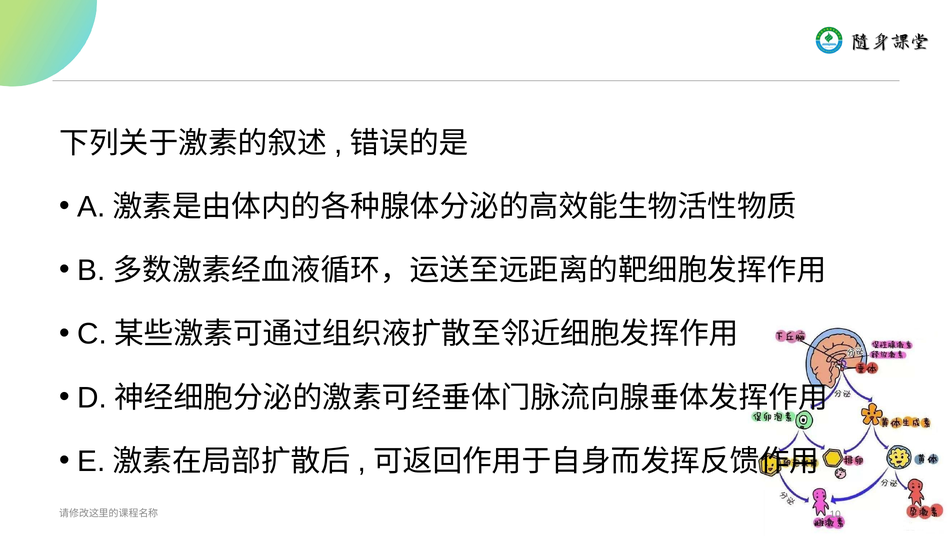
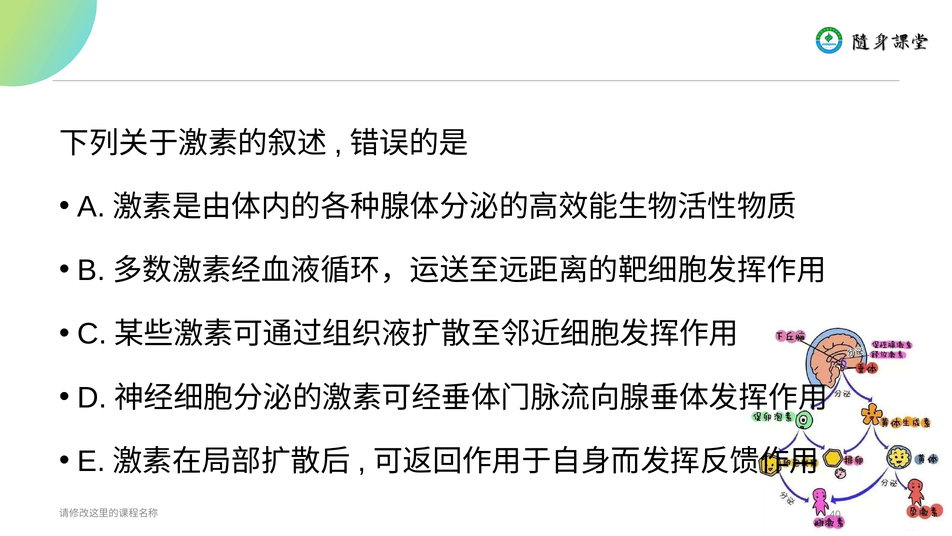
10: 10 -> 40
